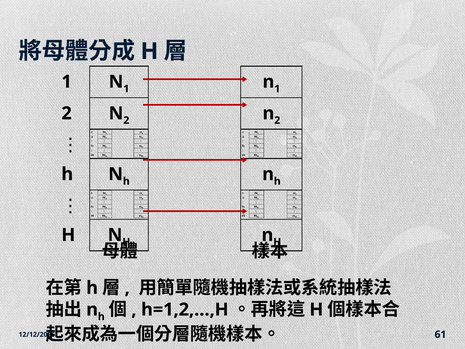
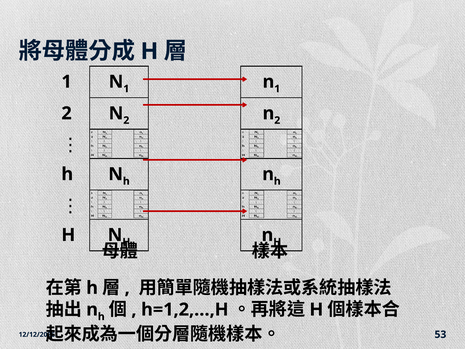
61: 61 -> 53
